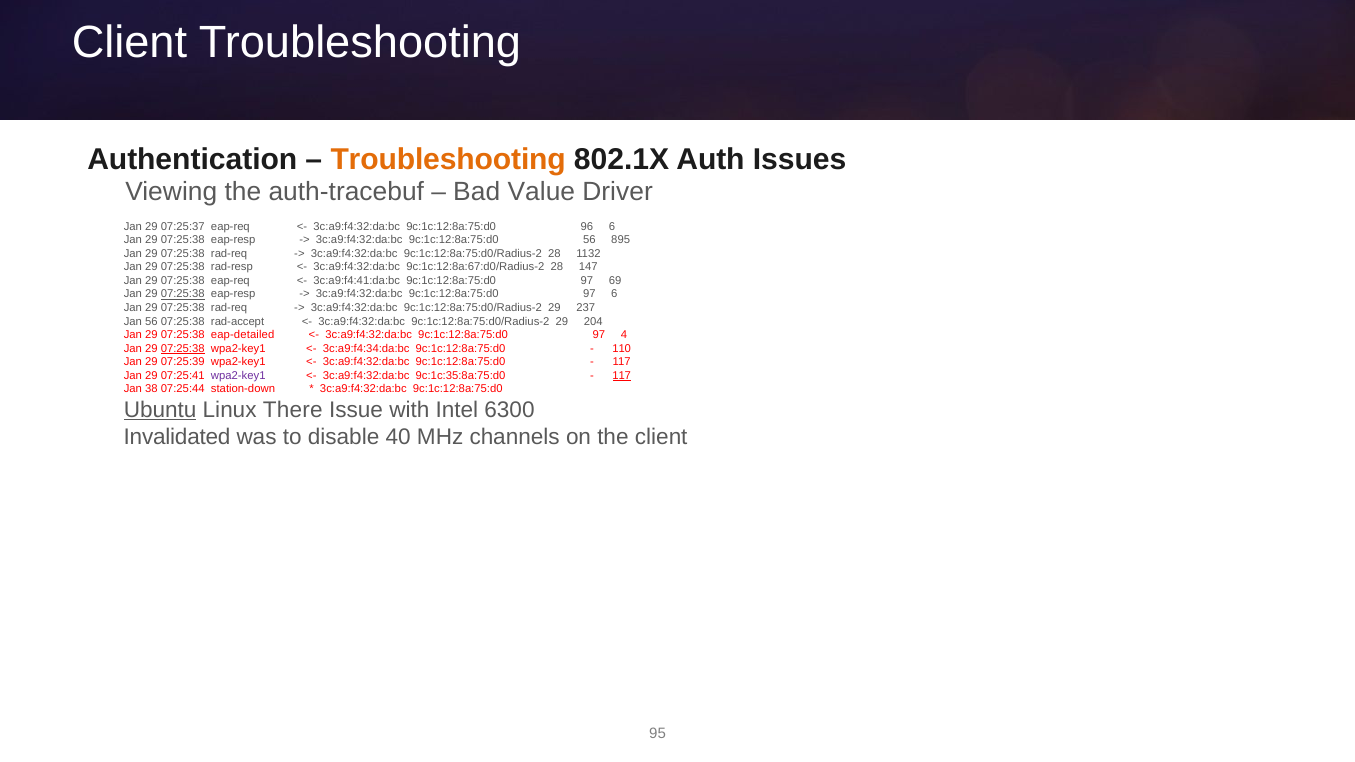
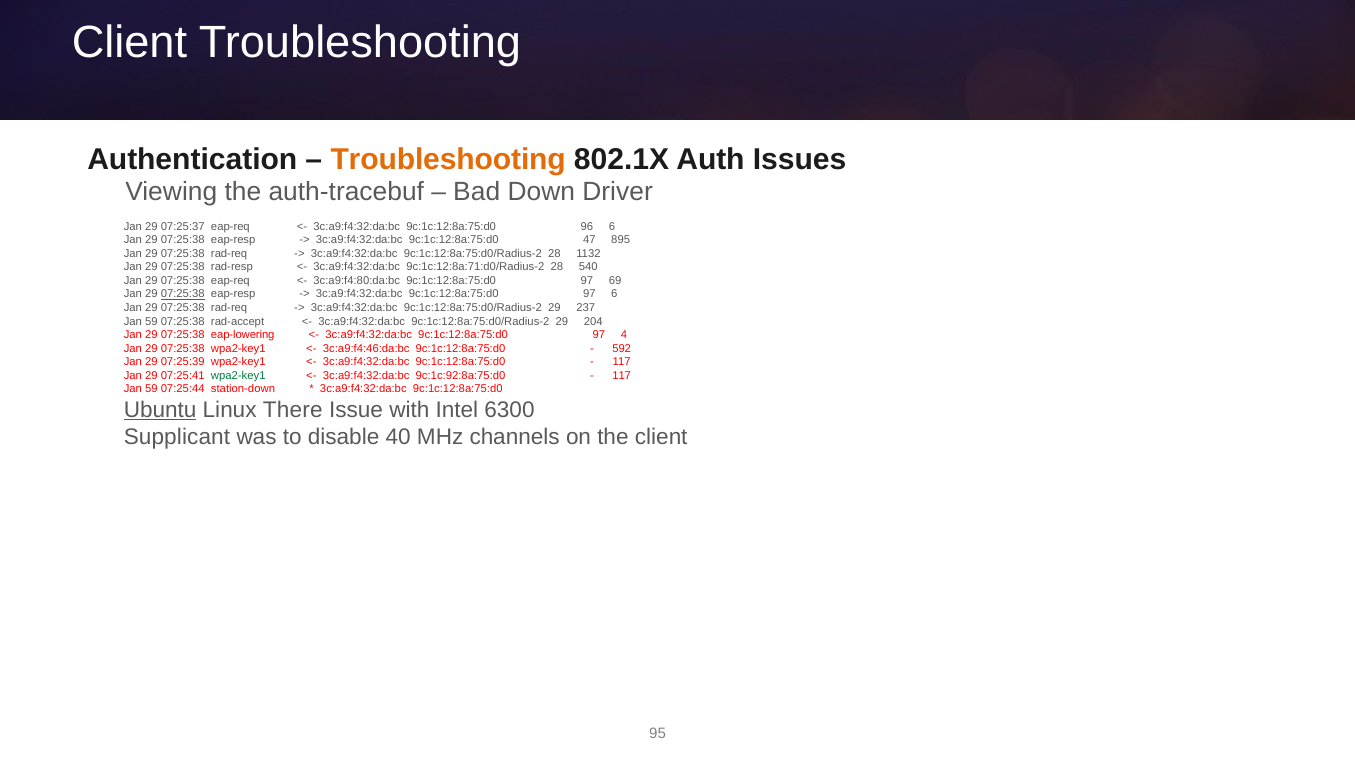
Value: Value -> Down
9c:1c:12:8a:75:d0 56: 56 -> 47
9c:1c:12:8a:67:d0/Radius-2: 9c:1c:12:8a:67:d0/Radius-2 -> 9c:1c:12:8a:71:d0/Radius-2
147: 147 -> 540
3c:a9:f4:41:da:bc: 3c:a9:f4:41:da:bc -> 3c:a9:f4:80:da:bc
56 at (151, 321): 56 -> 59
eap-detailed: eap-detailed -> eap-lowering
07:25:38 at (183, 348) underline: present -> none
3c:a9:f4:34:da:bc: 3c:a9:f4:34:da:bc -> 3c:a9:f4:46:da:bc
110: 110 -> 592
wpa2-key1 at (238, 376) colour: purple -> green
9c:1c:35:8a:75:d0: 9c:1c:35:8a:75:d0 -> 9c:1c:92:8a:75:d0
117 at (622, 376) underline: present -> none
38 at (151, 389): 38 -> 59
Invalidated: Invalidated -> Supplicant
